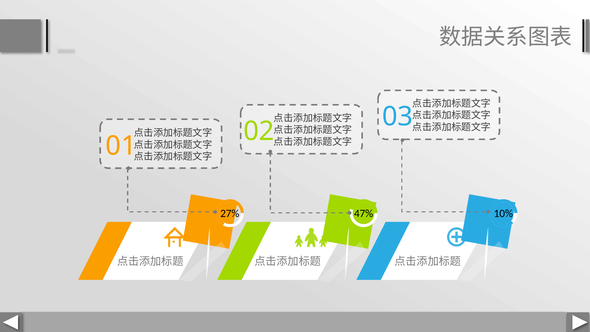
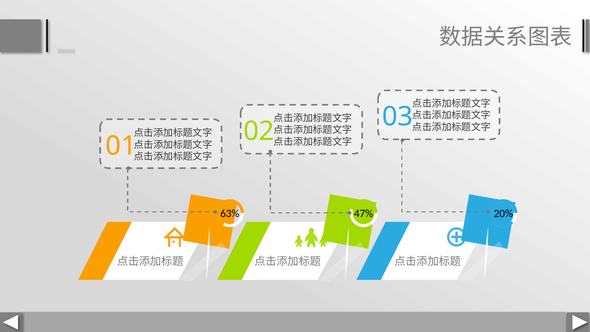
27%: 27% -> 63%
10%: 10% -> 20%
